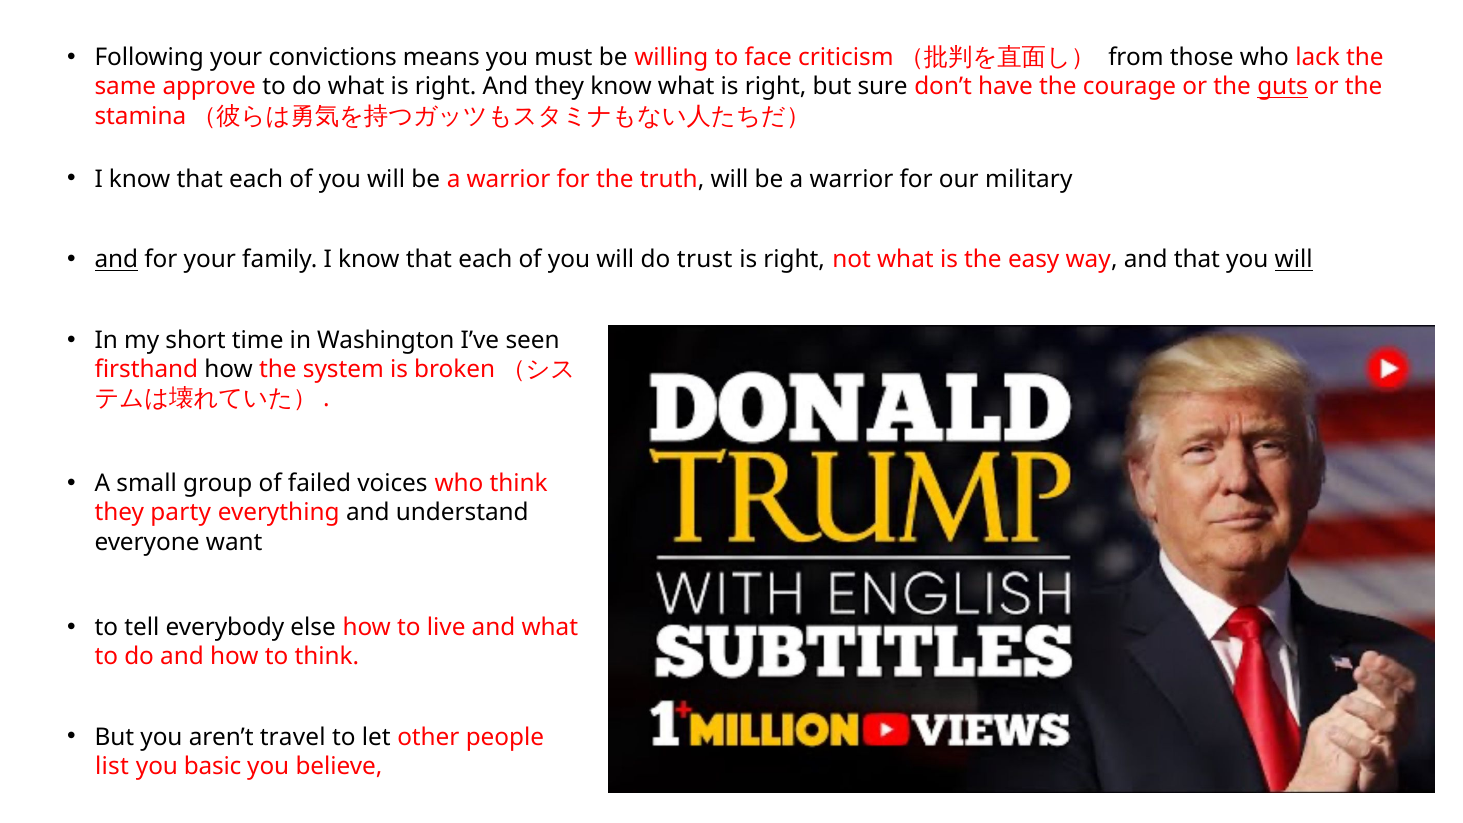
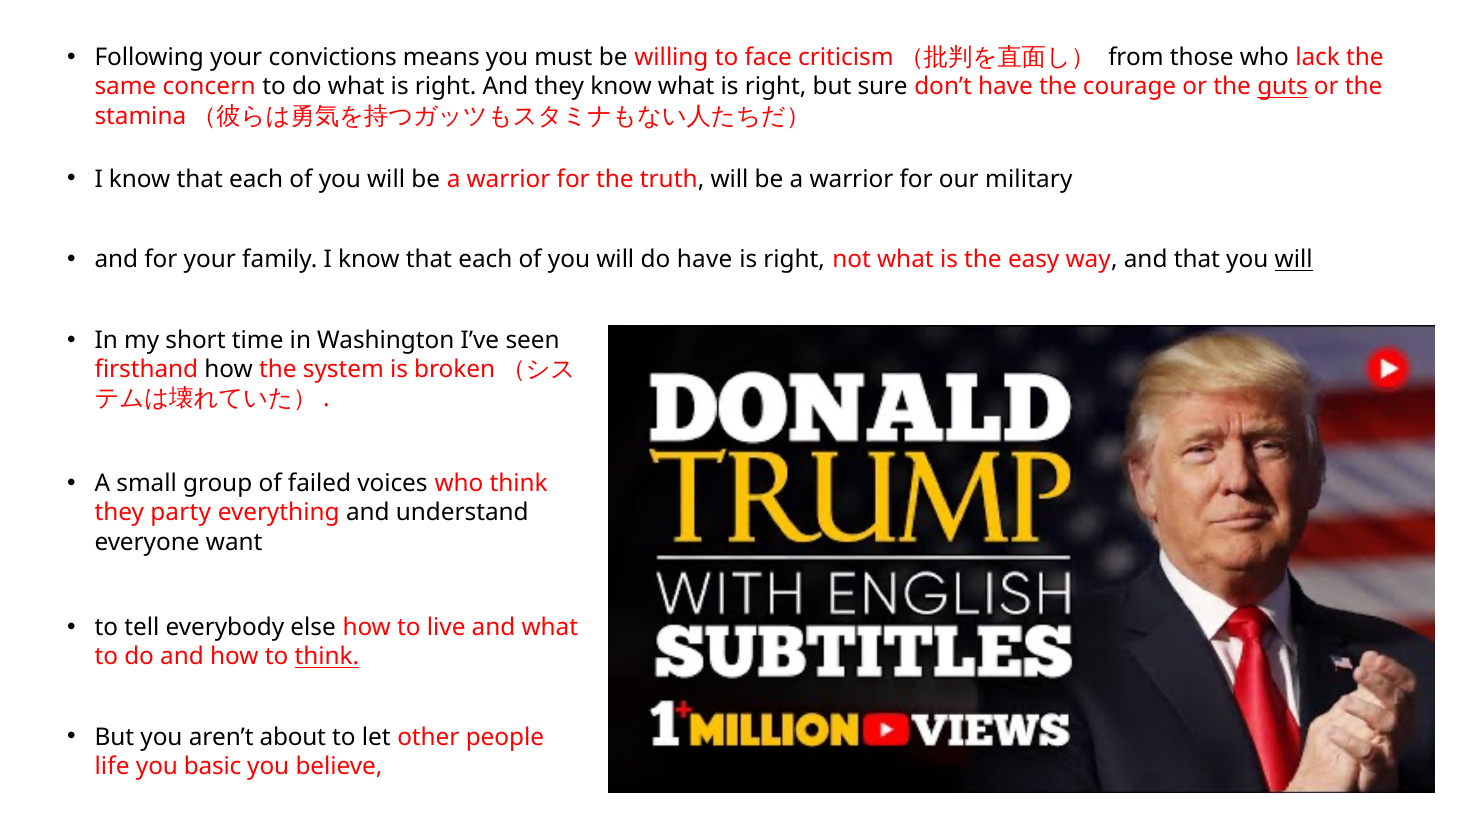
approve: approve -> concern
and at (116, 260) underline: present -> none
do trust: trust -> have
think at (327, 657) underline: none -> present
travel: travel -> about
list: list -> life
